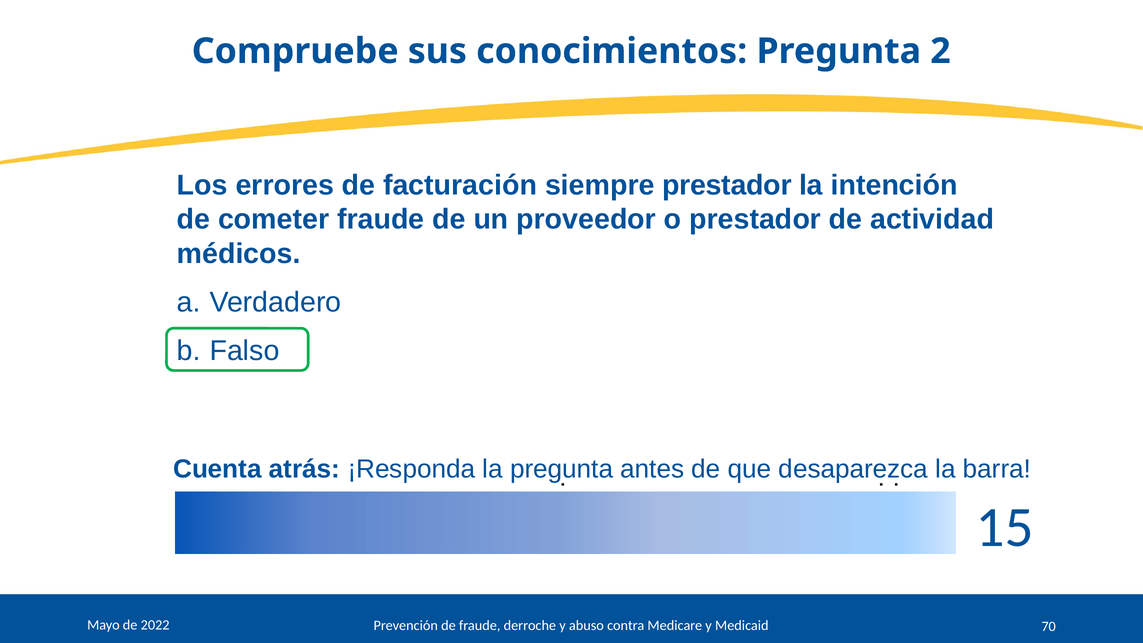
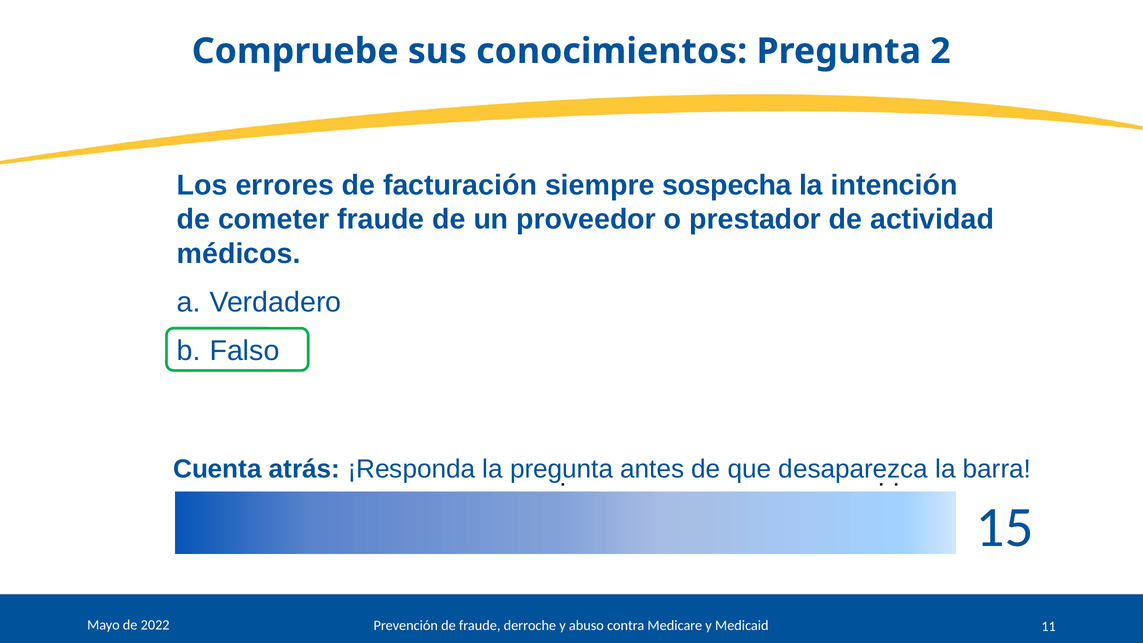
siempre prestador: prestador -> sospecha
Medicaid 70: 70 -> 11
